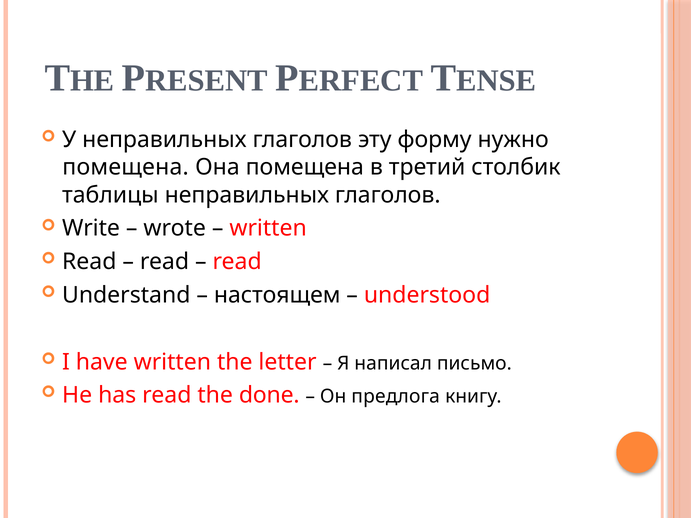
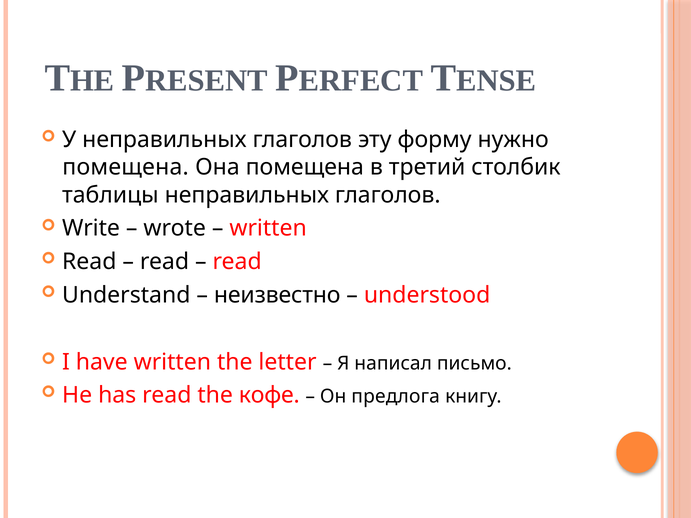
настоящем: настоящем -> неизвестно
done: done -> кофе
